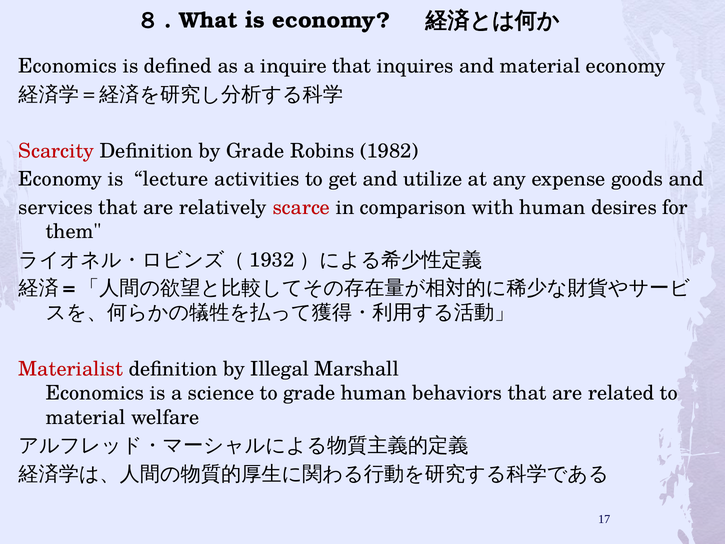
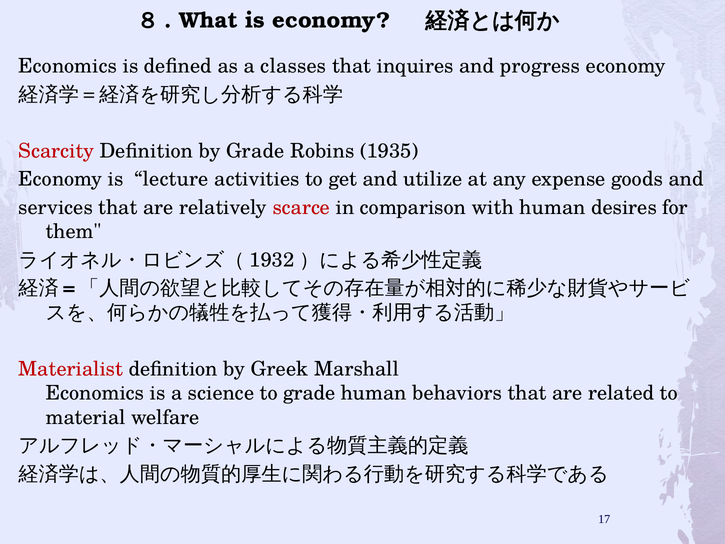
inquire: inquire -> classes
and material: material -> progress
1982: 1982 -> 1935
Illegal: Illegal -> Greek
